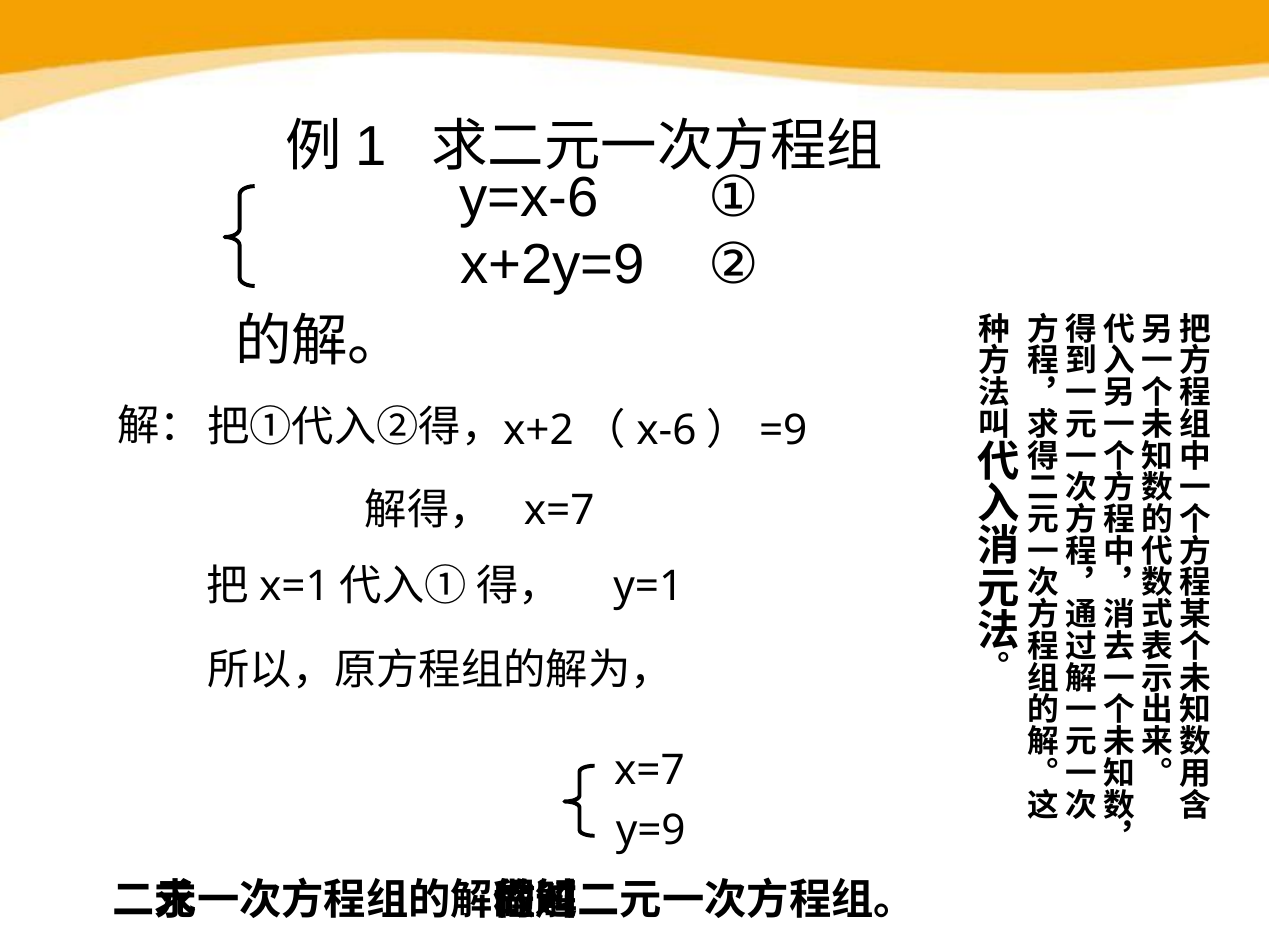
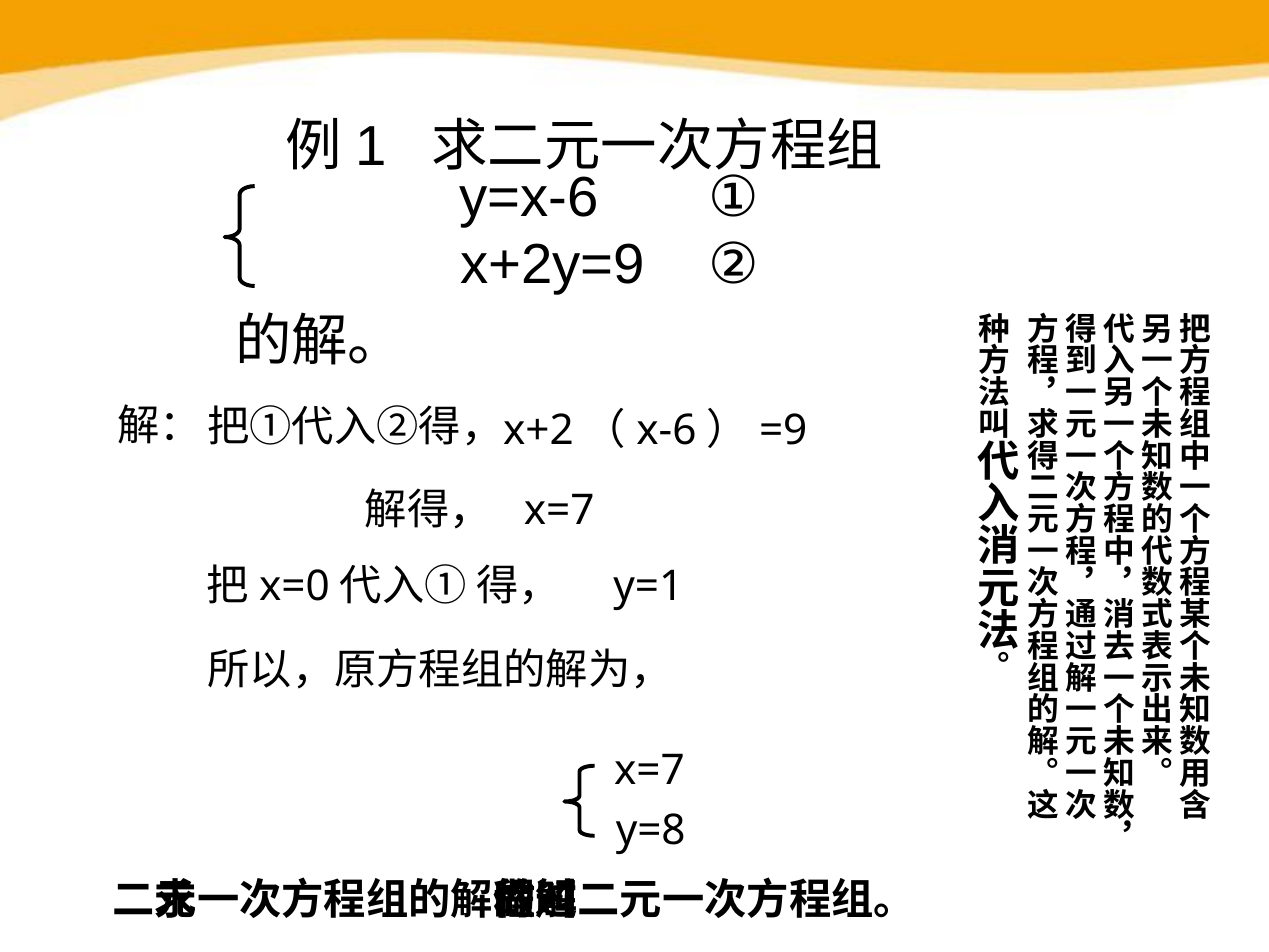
x=1: x=1 -> x=0
y=9: y=9 -> y=8
